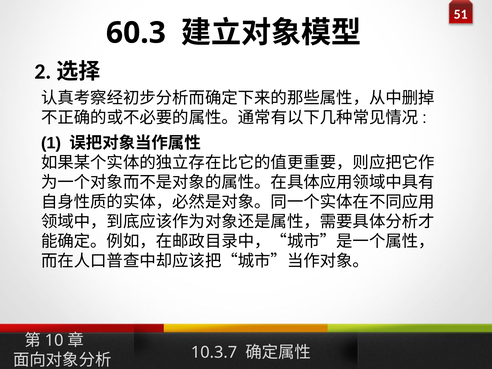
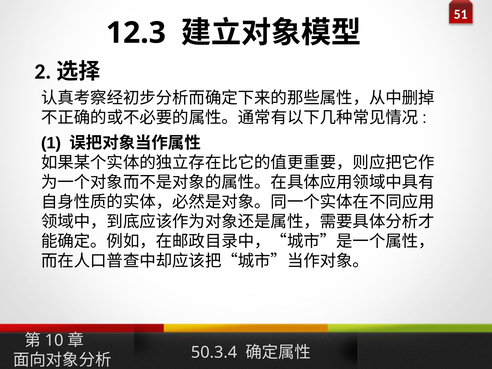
60.3: 60.3 -> 12.3
10.3.7: 10.3.7 -> 50.3.4
